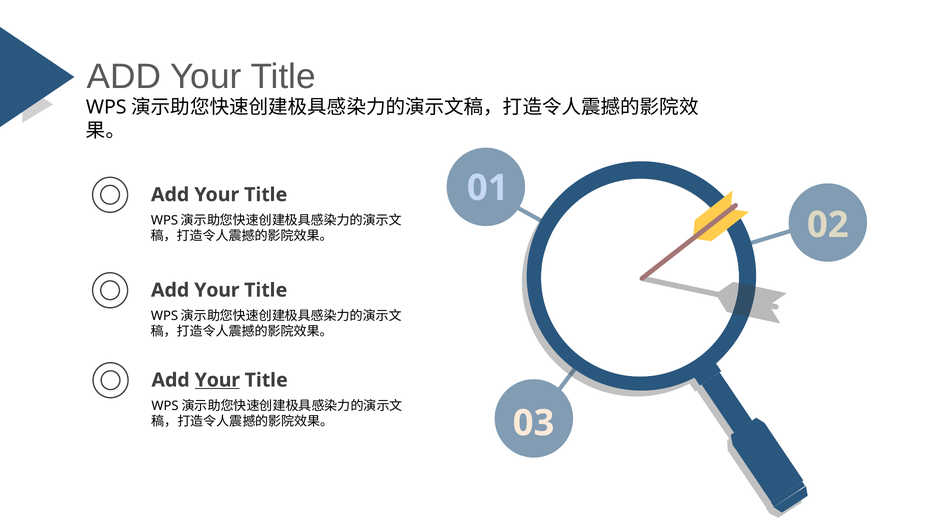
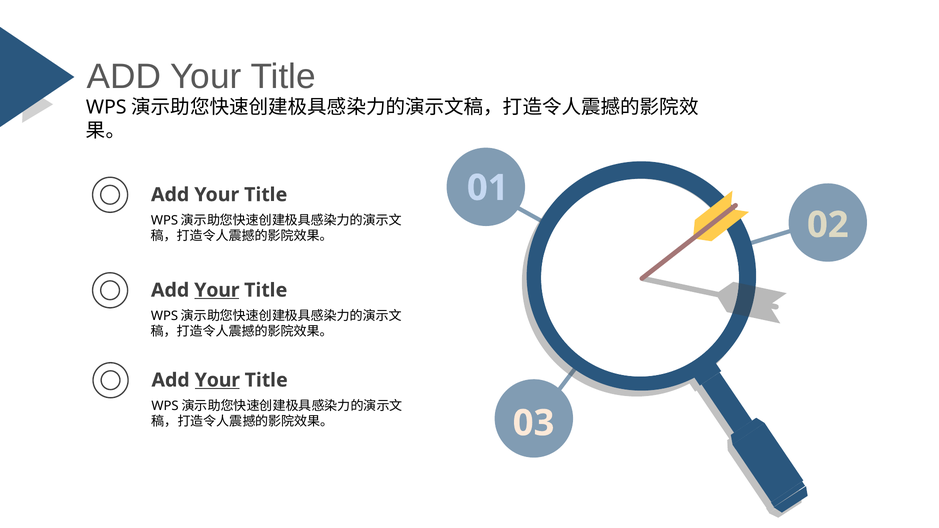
Your at (217, 290) underline: none -> present
